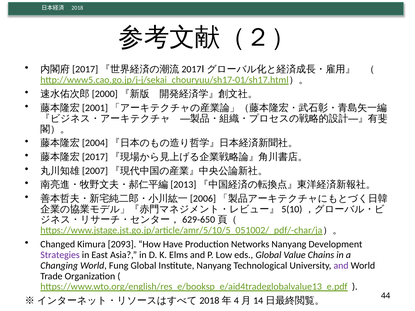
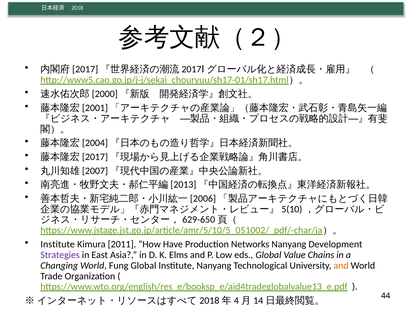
Changed at (58, 245): Changed -> Institute
2093: 2093 -> 2011
and at (341, 266) colour: purple -> orange
